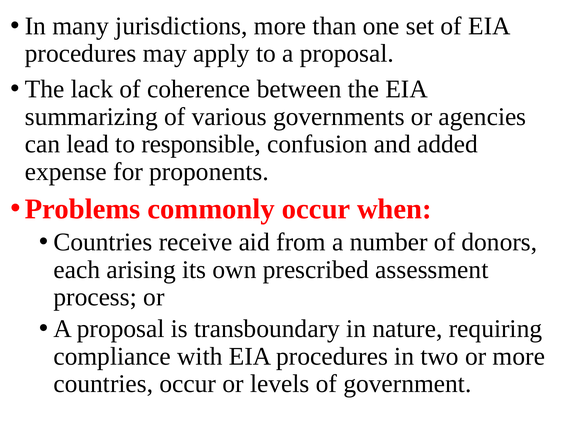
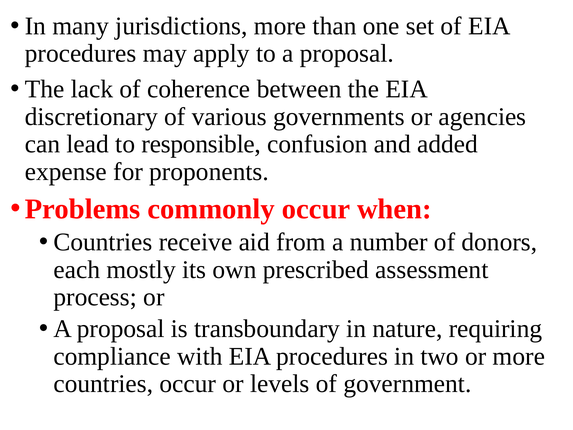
summarizing: summarizing -> discretionary
arising: arising -> mostly
